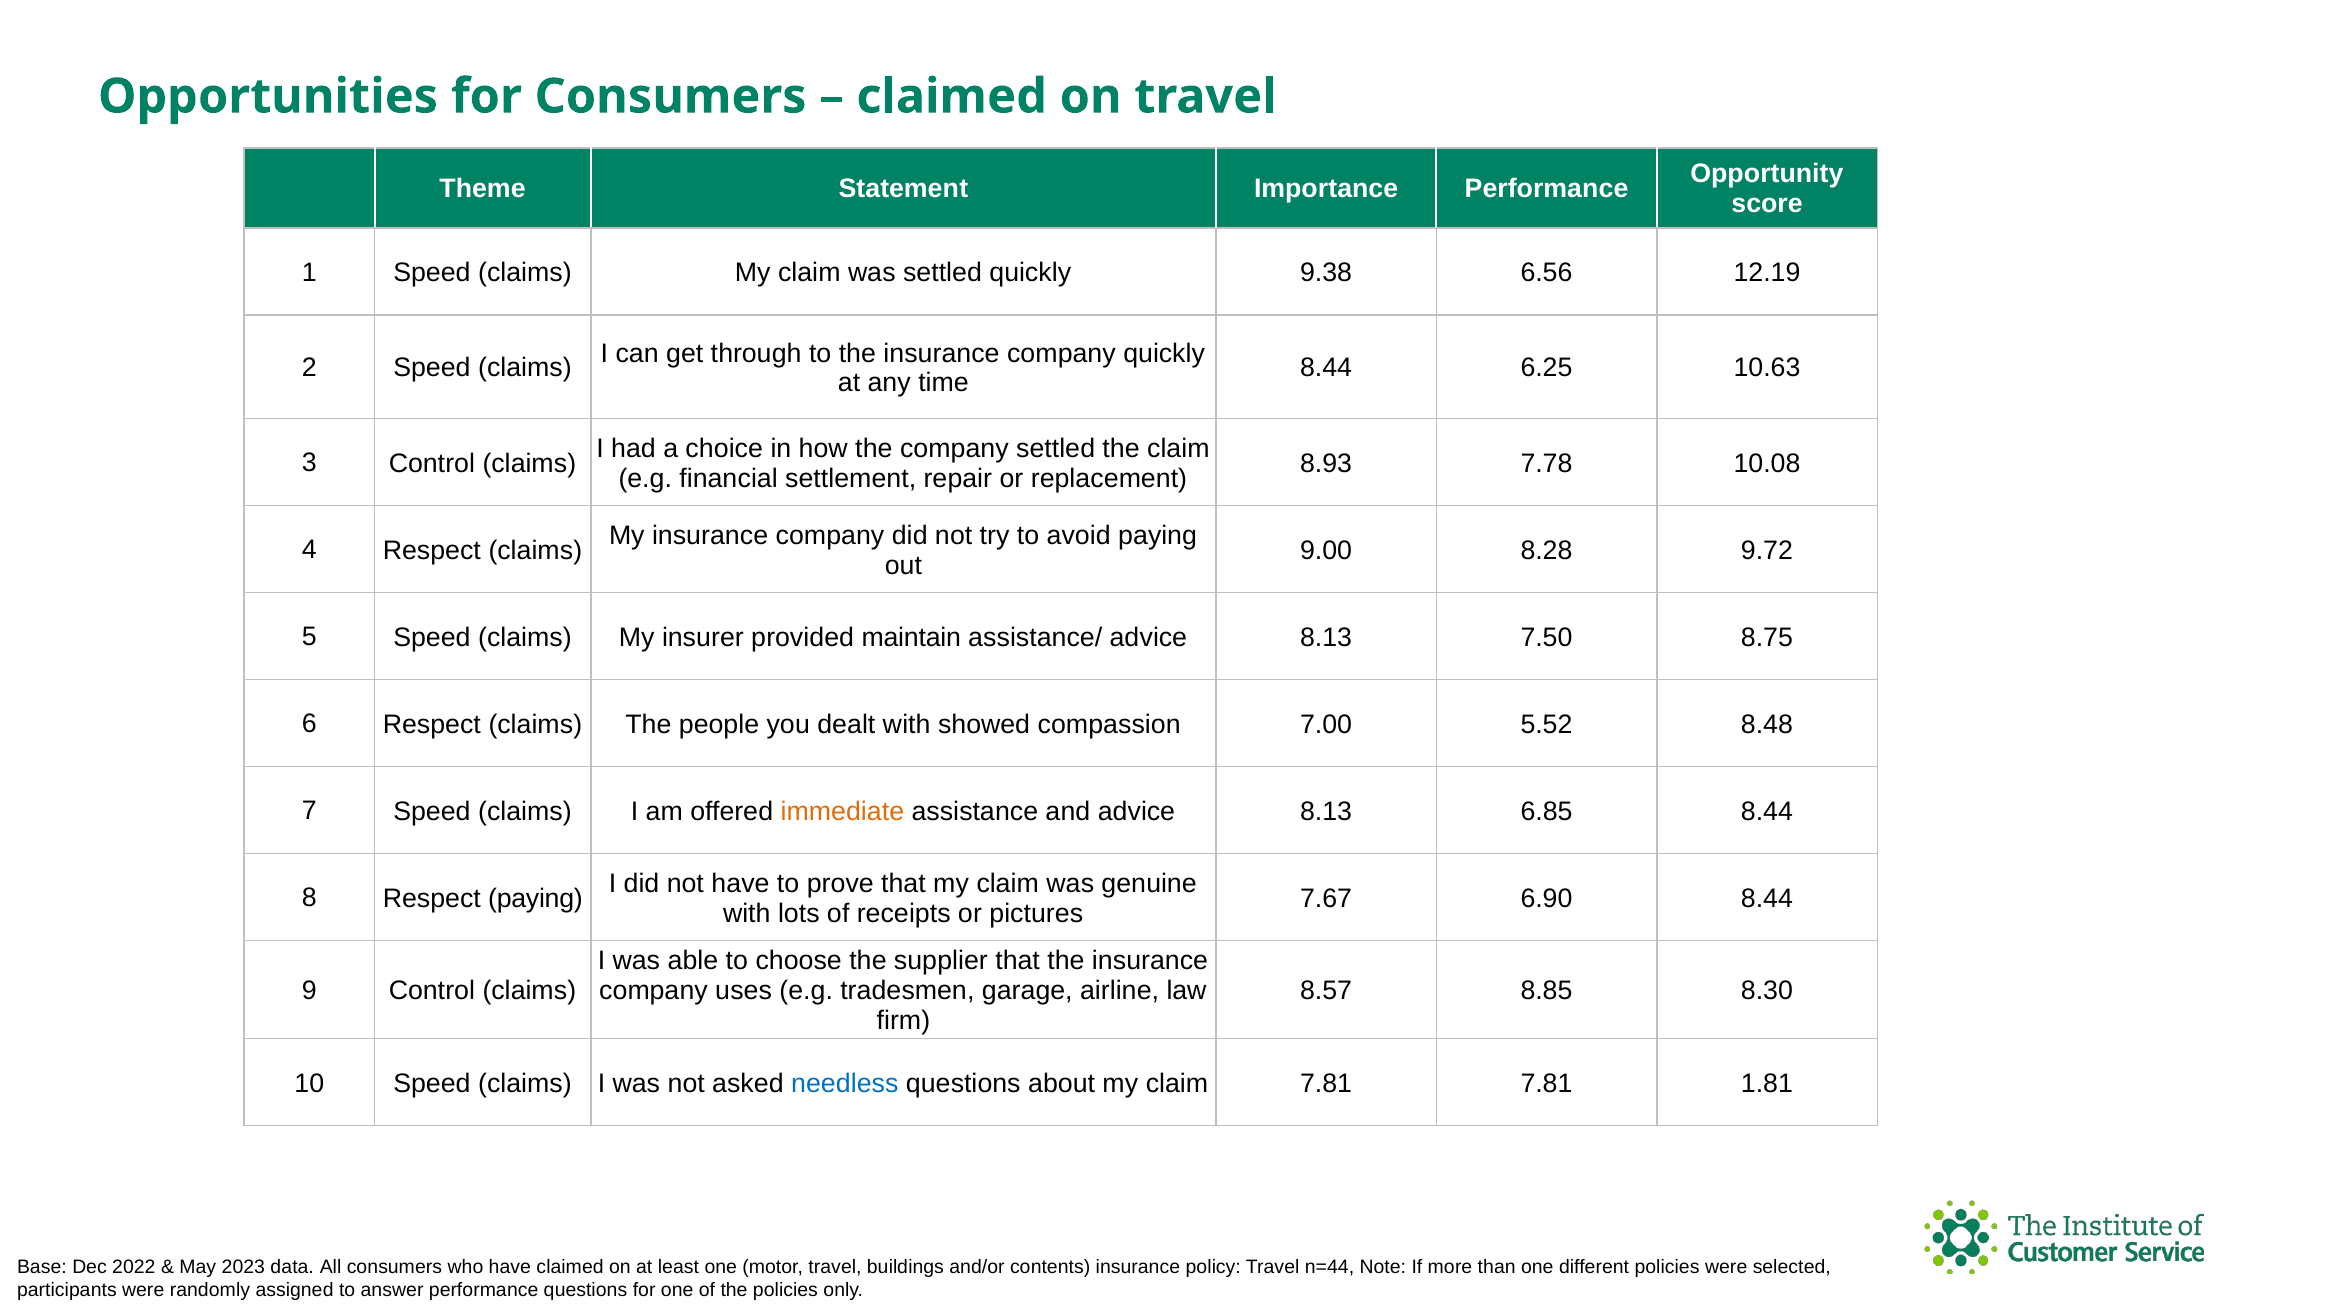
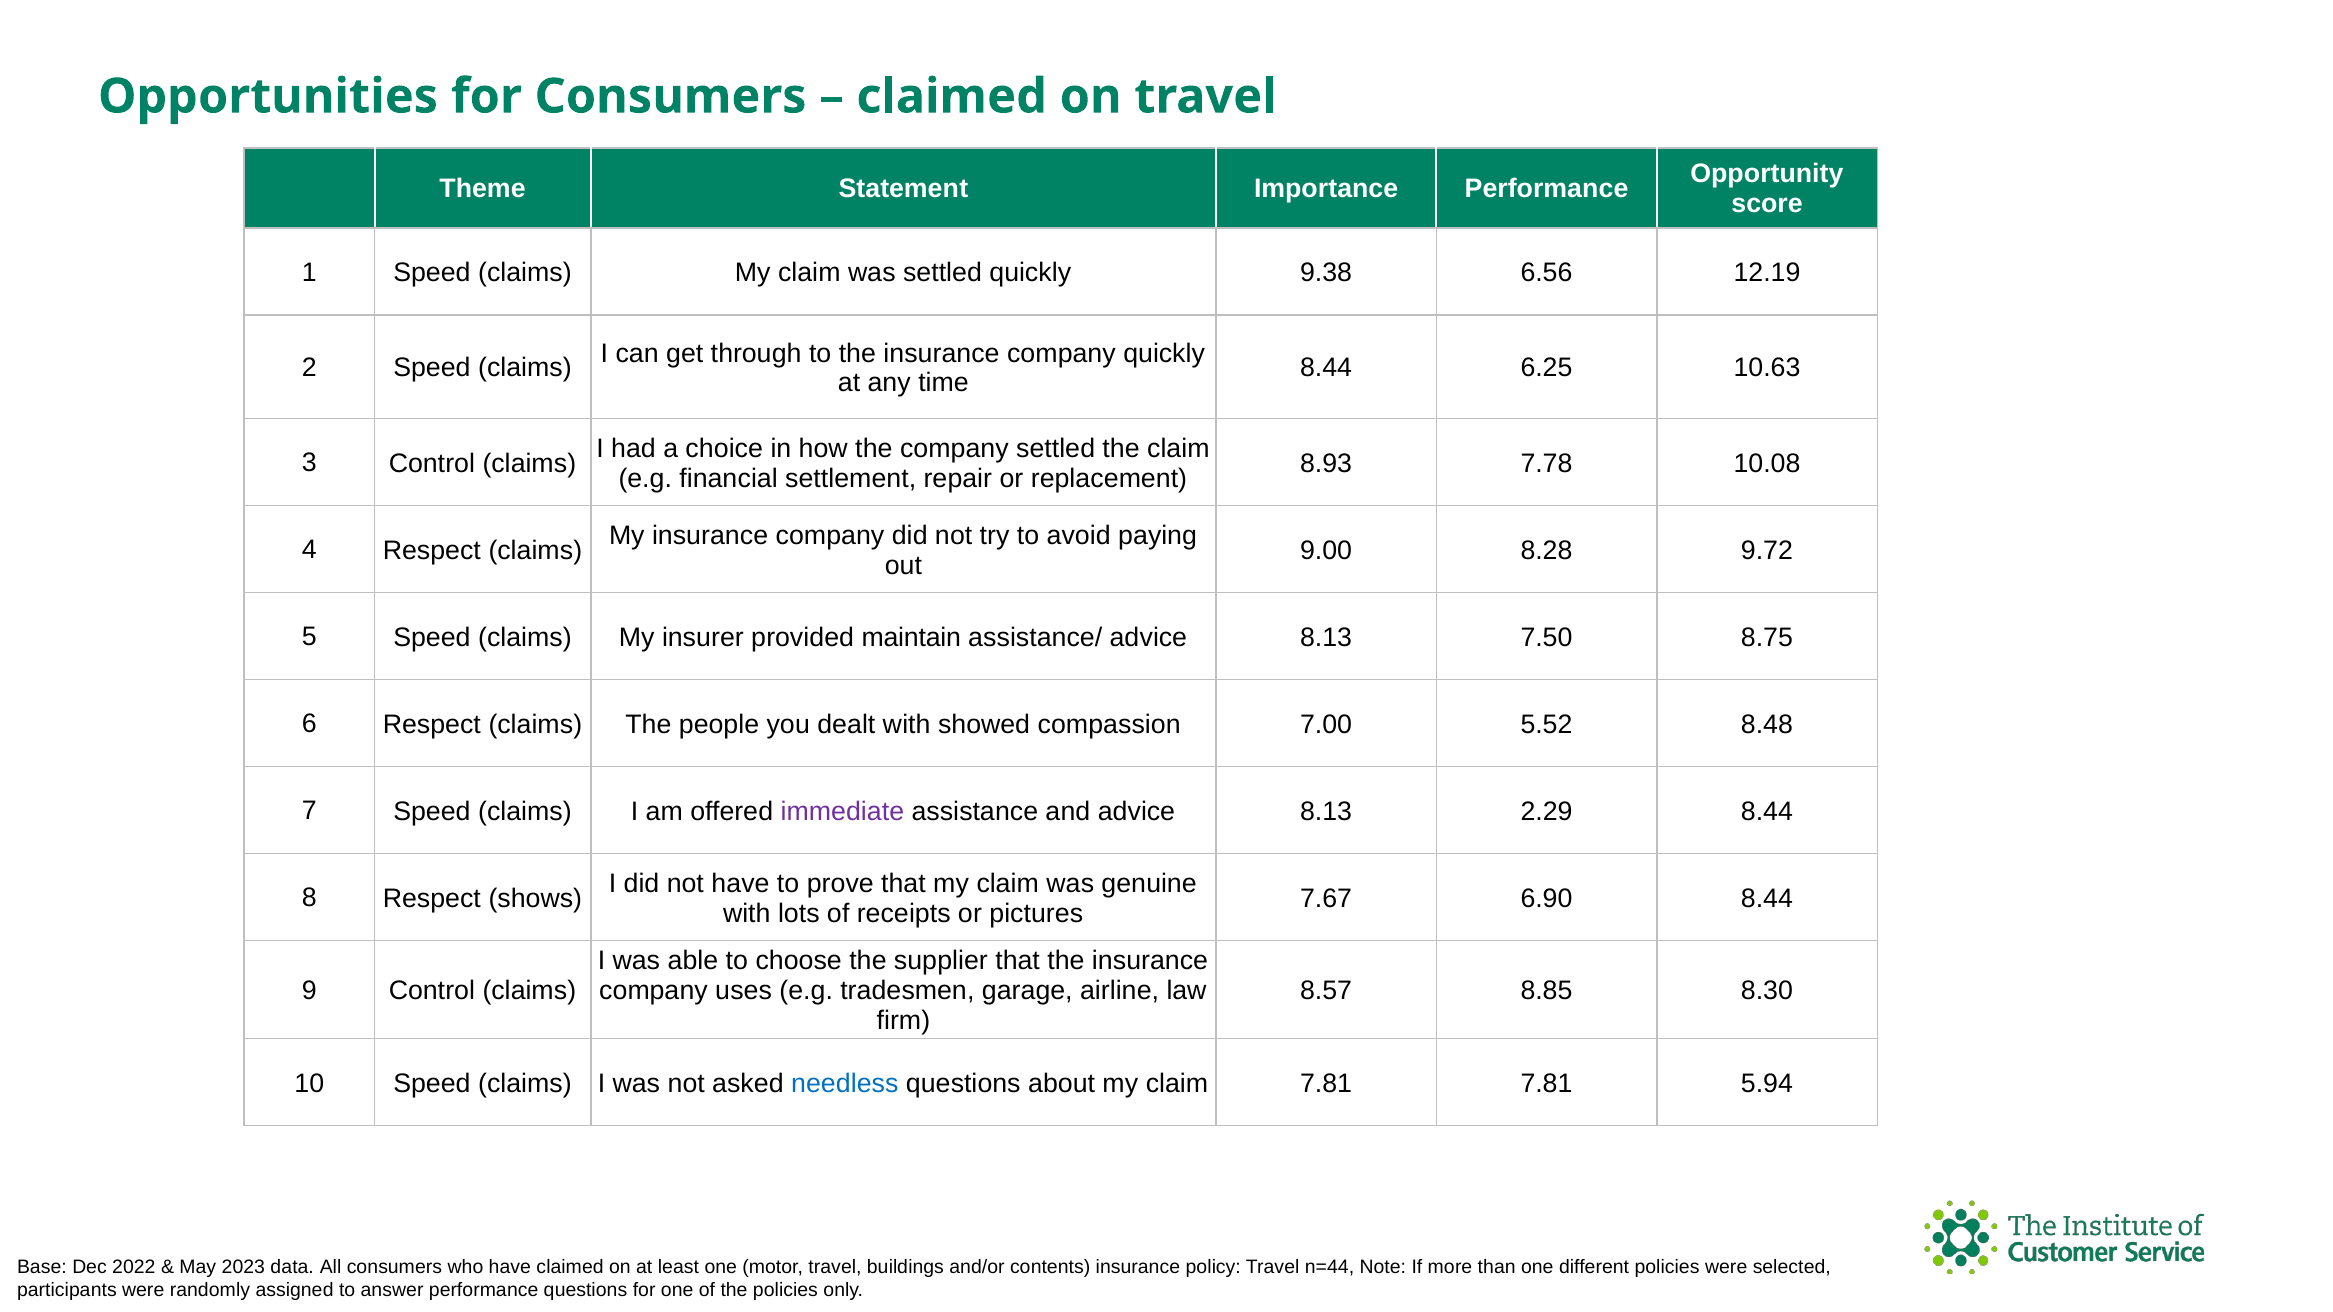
immediate colour: orange -> purple
6.85: 6.85 -> 2.29
Respect paying: paying -> shows
1.81: 1.81 -> 5.94
